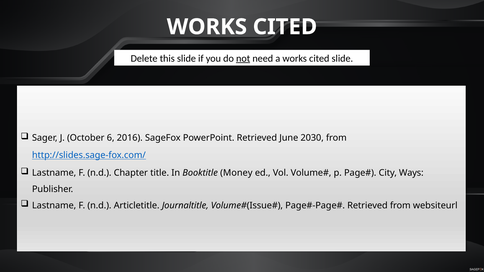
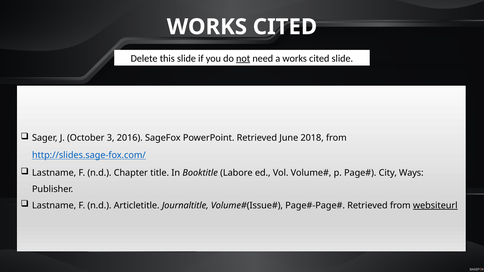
6: 6 -> 3
2030: 2030 -> 2018
Money: Money -> Labore
websiteurl underline: none -> present
